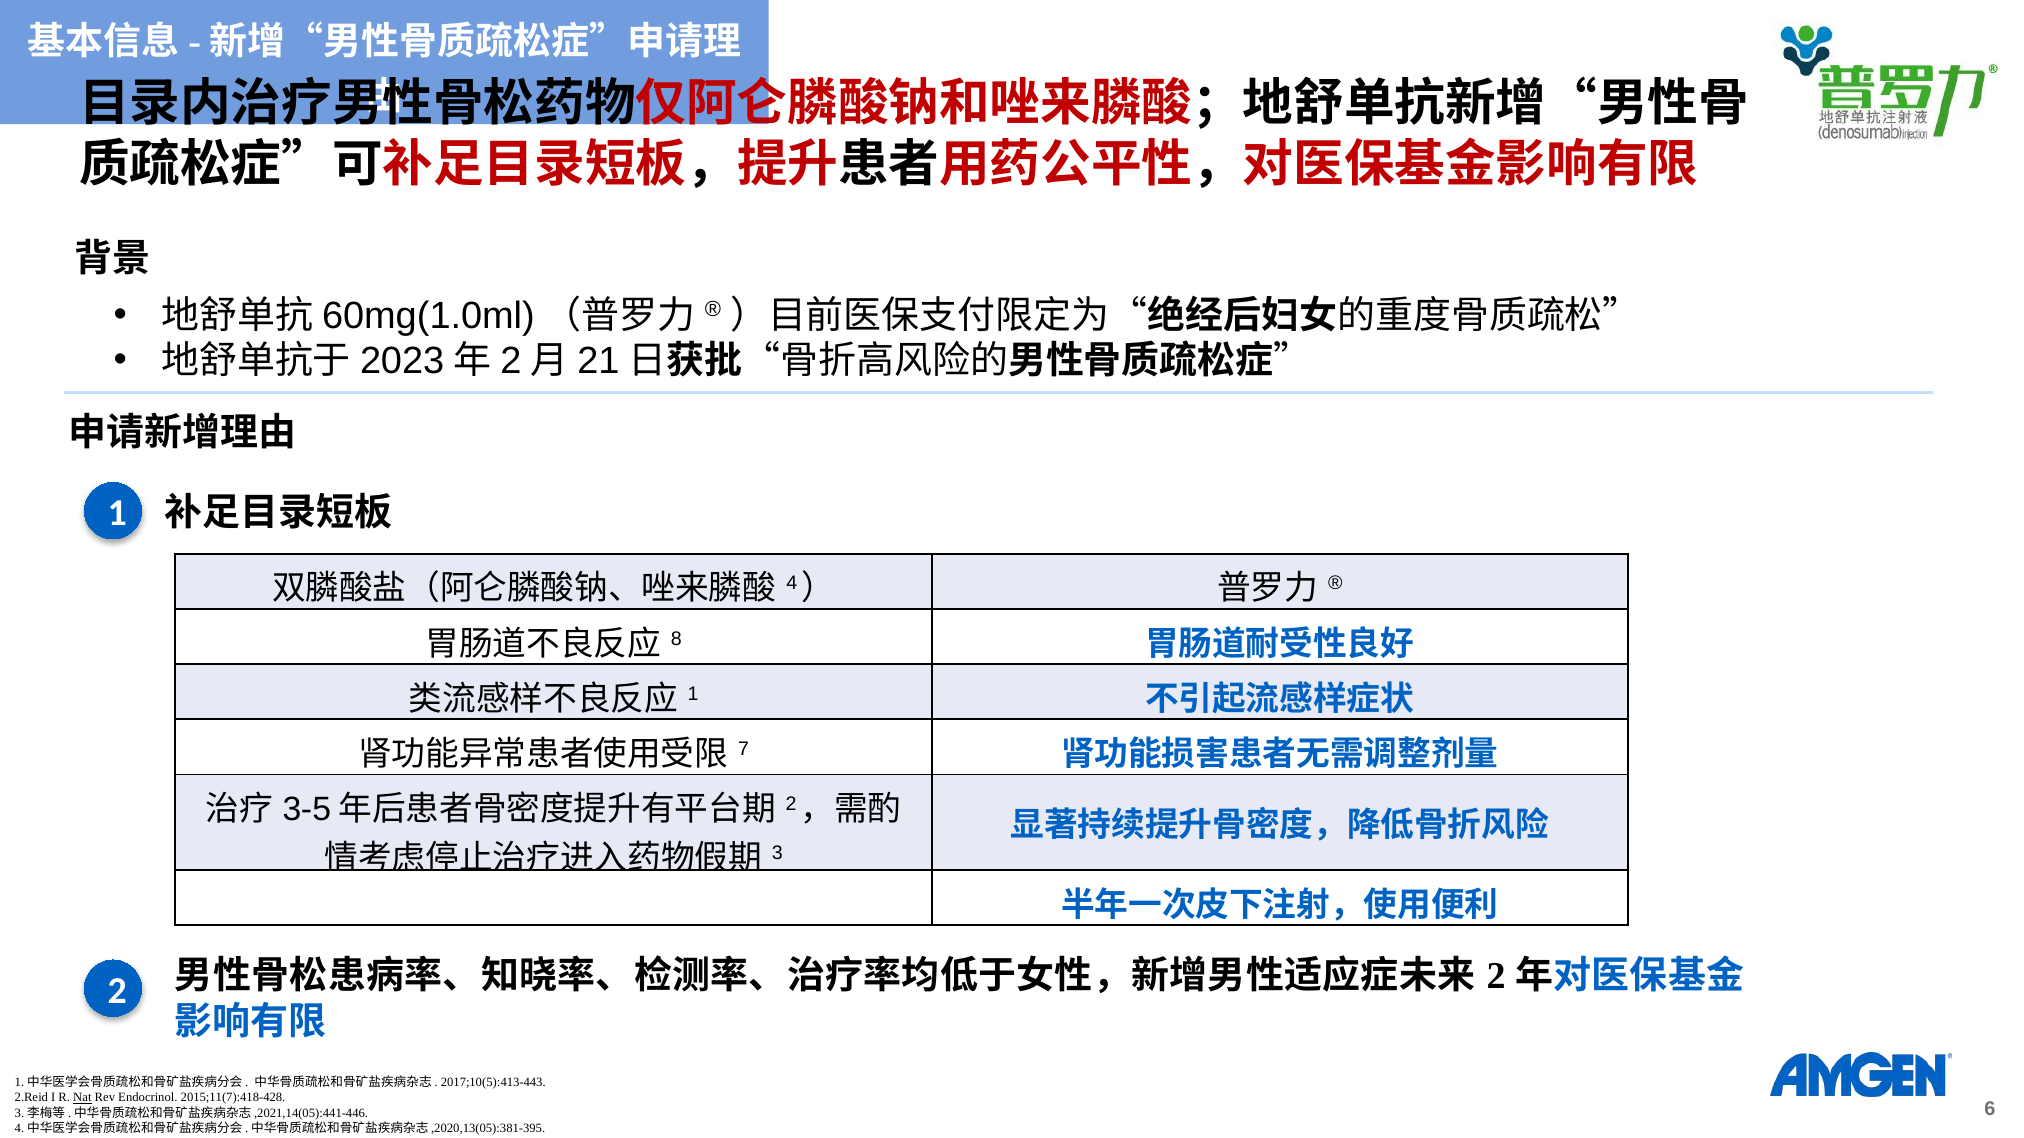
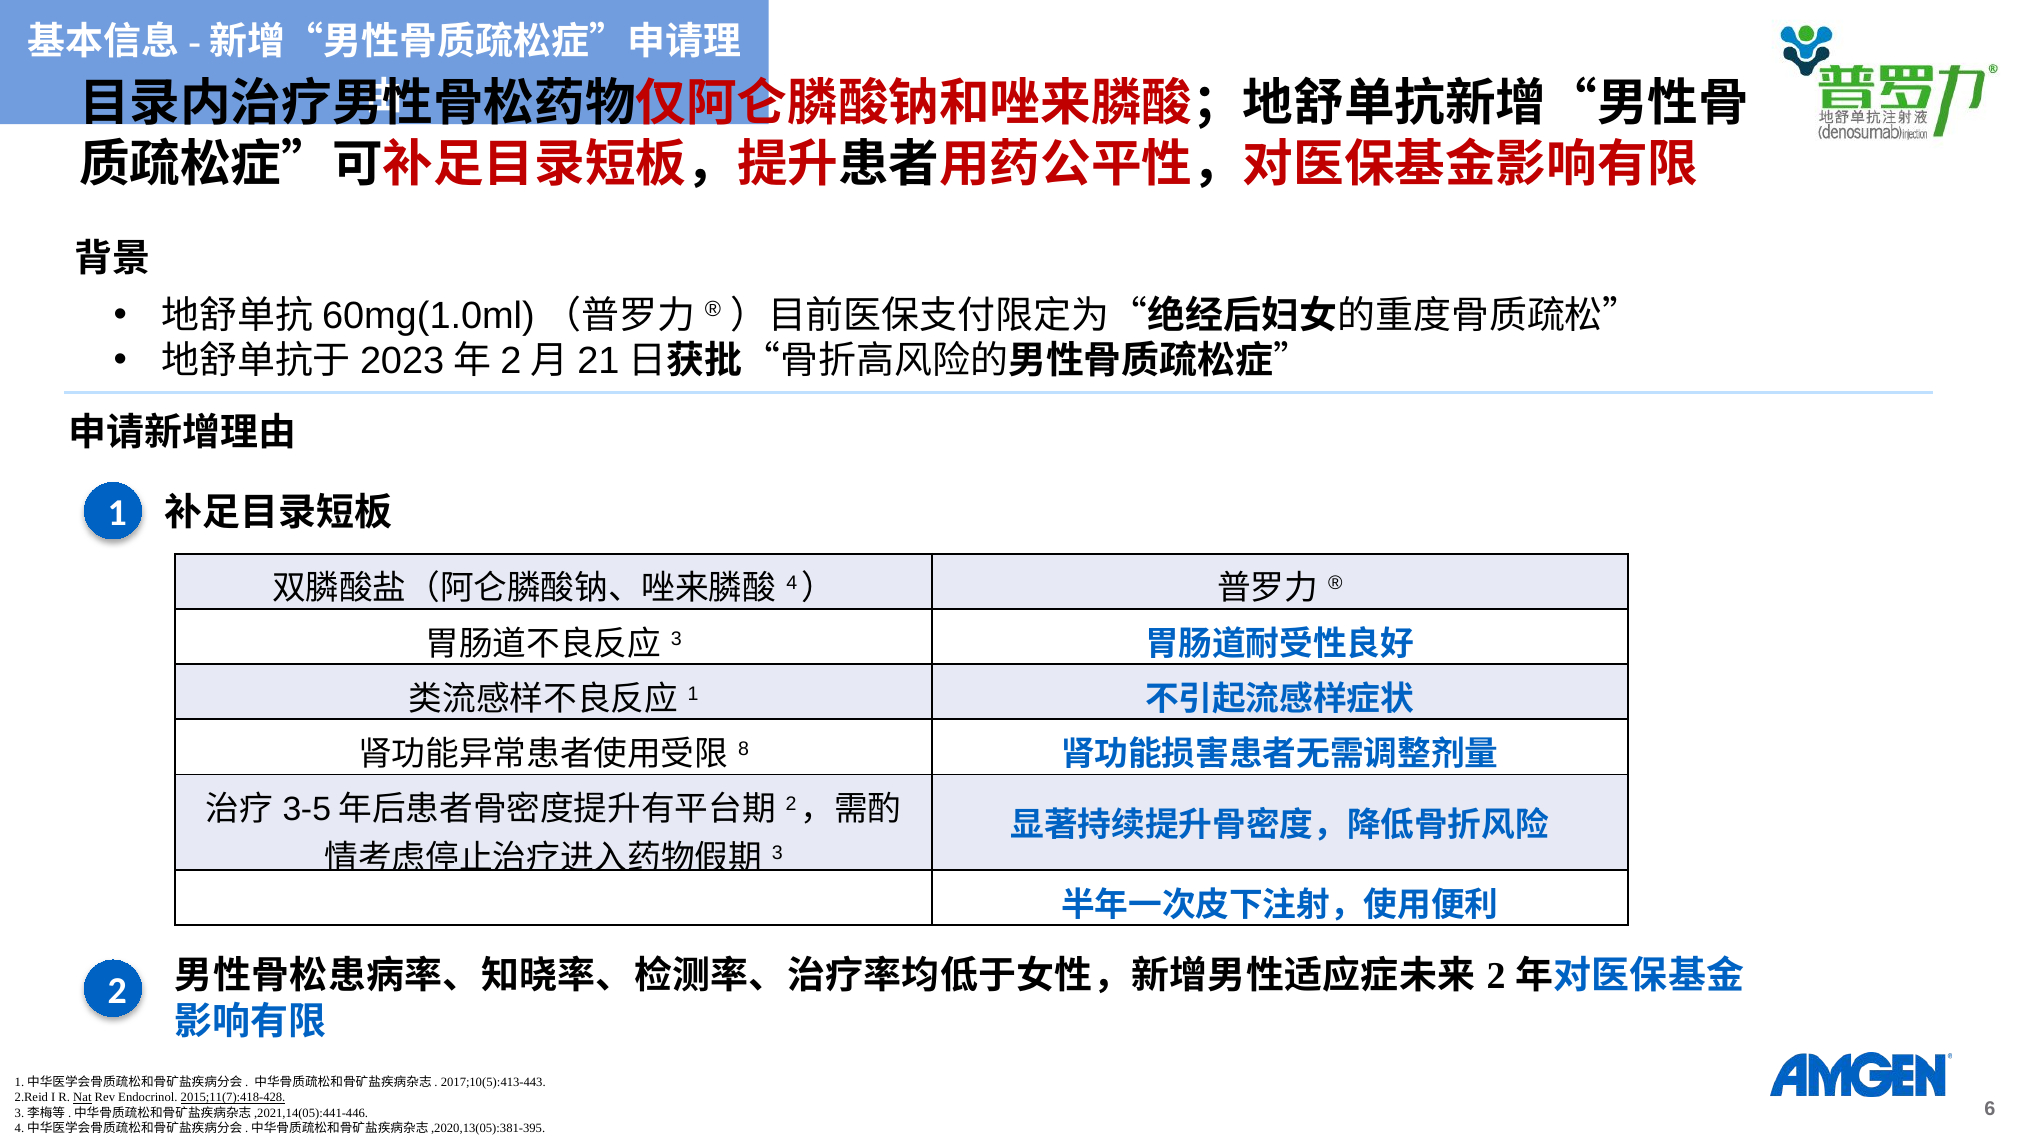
8 at (676, 639): 8 -> 3
7: 7 -> 8
2015;11(7):418-428 underline: none -> present
